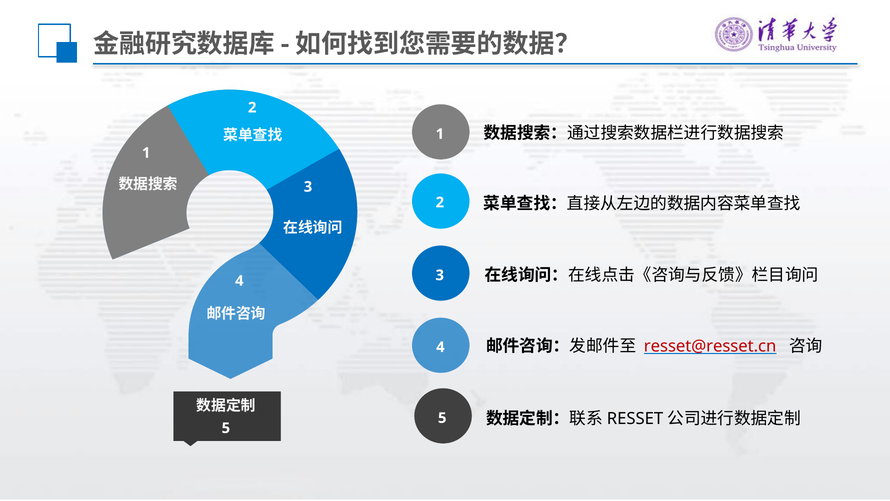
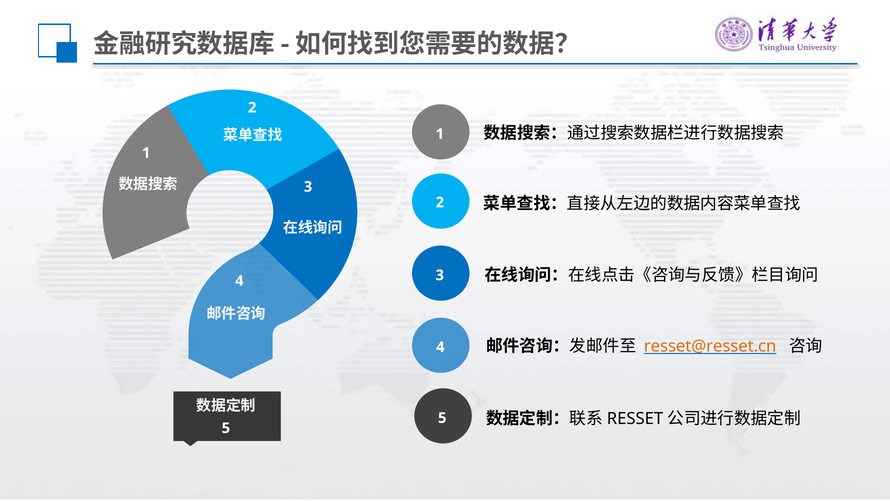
resset@resset.cn colour: red -> orange
